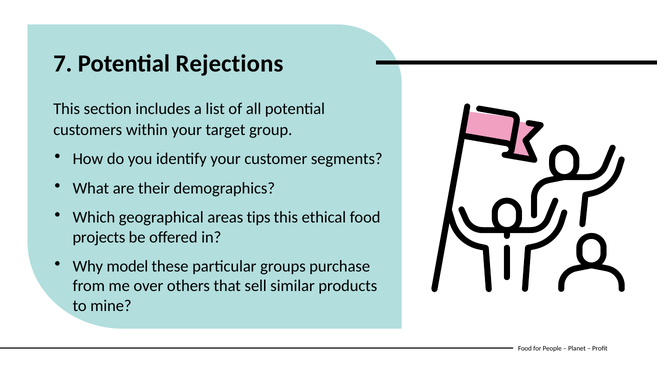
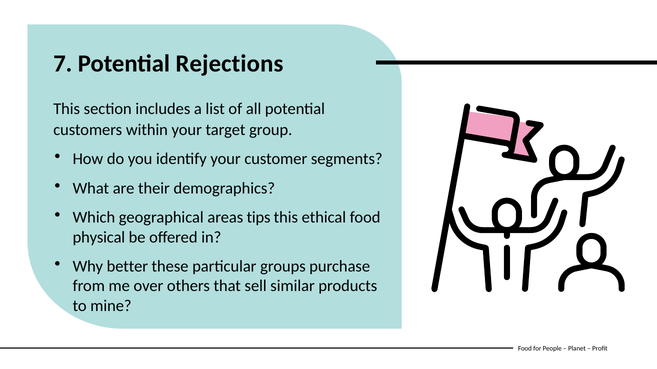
projects: projects -> physical
model: model -> better
